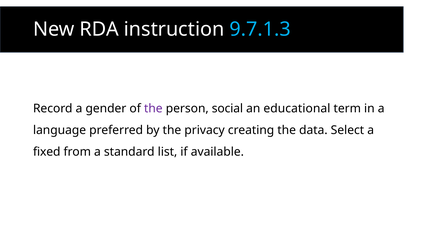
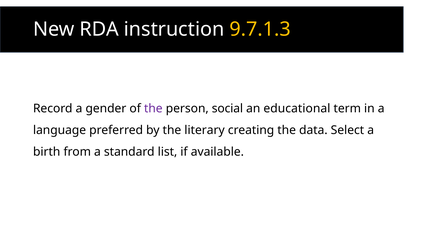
9.7.1.3 colour: light blue -> yellow
privacy: privacy -> literary
fixed: fixed -> birth
